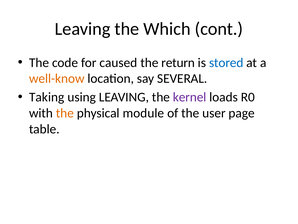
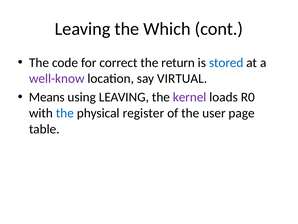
caused: caused -> correct
well-know colour: orange -> purple
SEVERAL: SEVERAL -> VIRTUAL
Taking: Taking -> Means
the at (65, 113) colour: orange -> blue
module: module -> register
